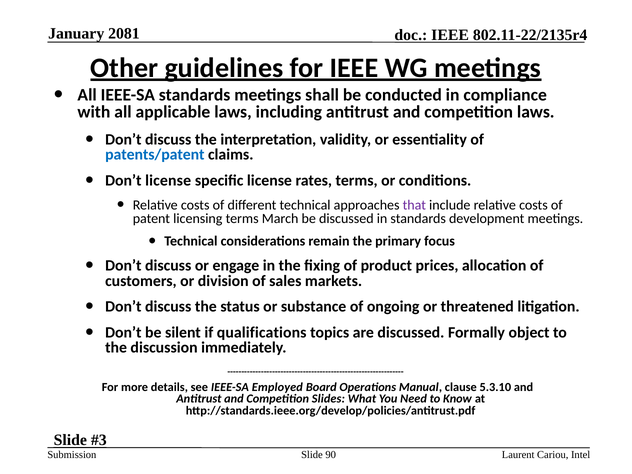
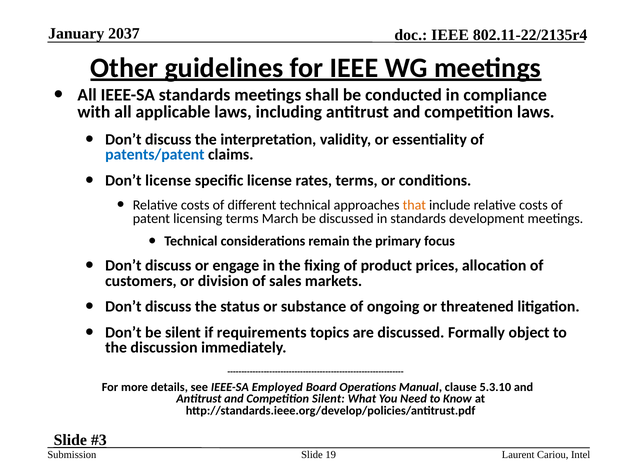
2081: 2081 -> 2037
that colour: purple -> orange
qualifications: qualifications -> requirements
Competition Slides: Slides -> Silent
90: 90 -> 19
